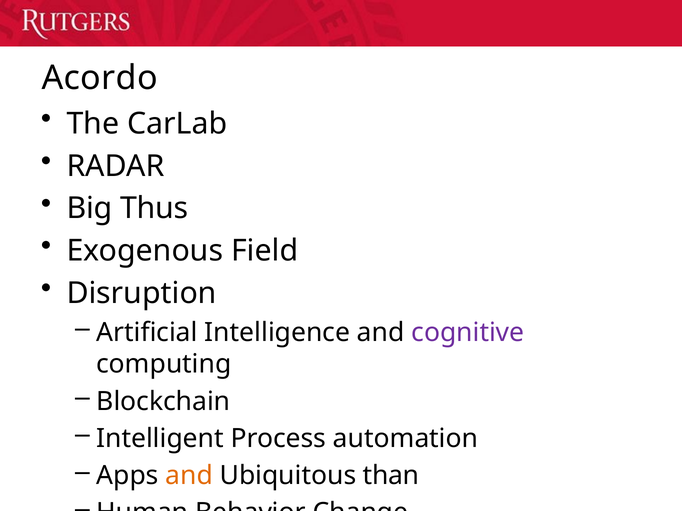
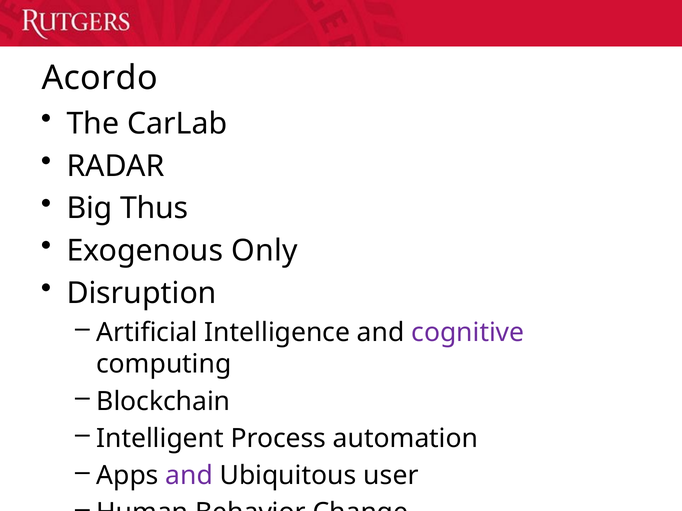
Field: Field -> Only
and at (189, 476) colour: orange -> purple
than: than -> user
